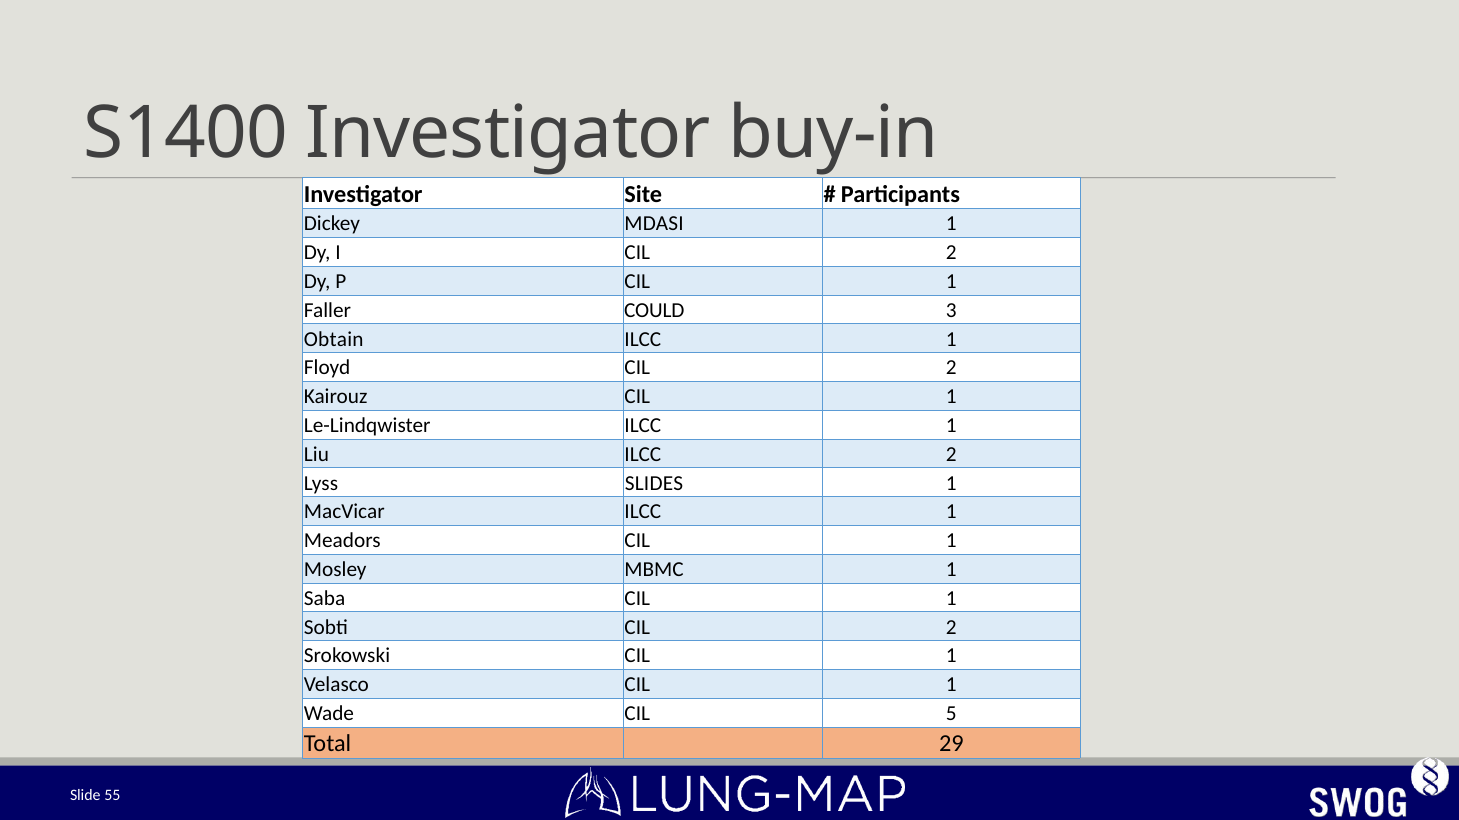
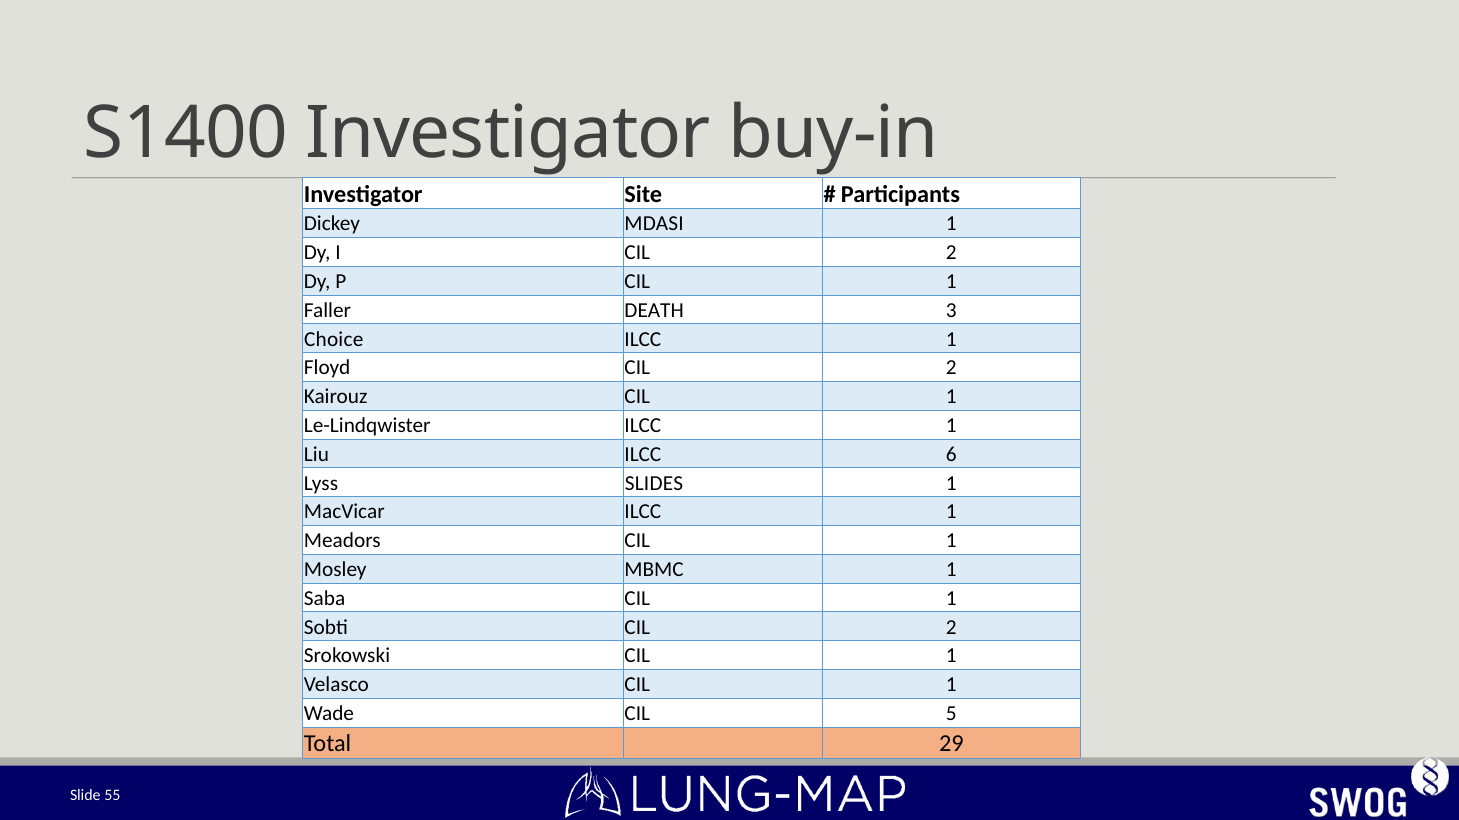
COULD: COULD -> DEATH
Obtain: Obtain -> Choice
ILCC 2: 2 -> 6
